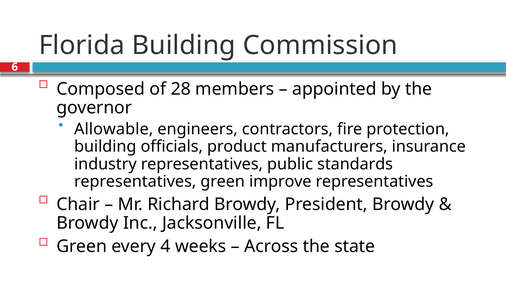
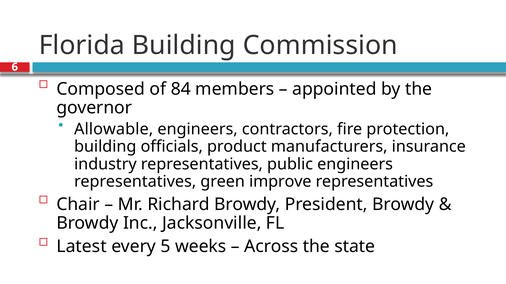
28: 28 -> 84
public standards: standards -> engineers
Green at (82, 247): Green -> Latest
4: 4 -> 5
